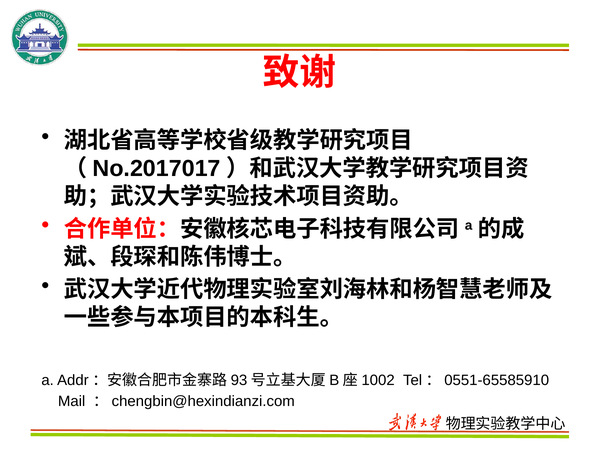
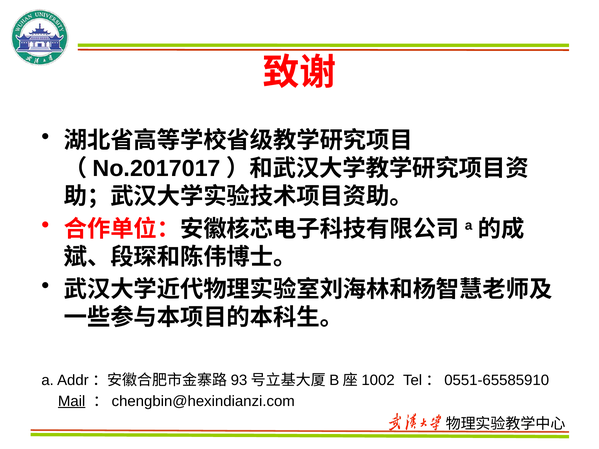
Mail underline: none -> present
